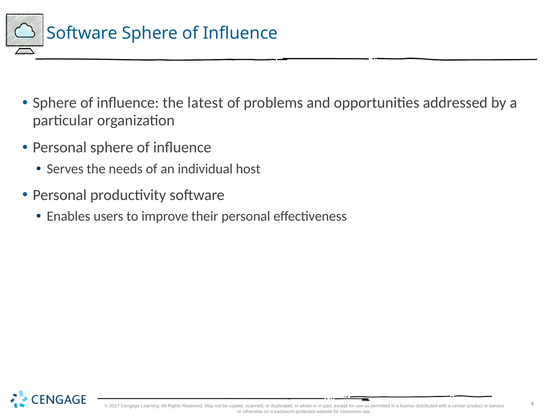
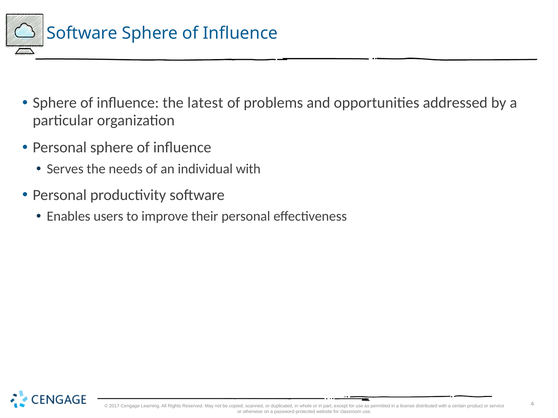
individual host: host -> with
